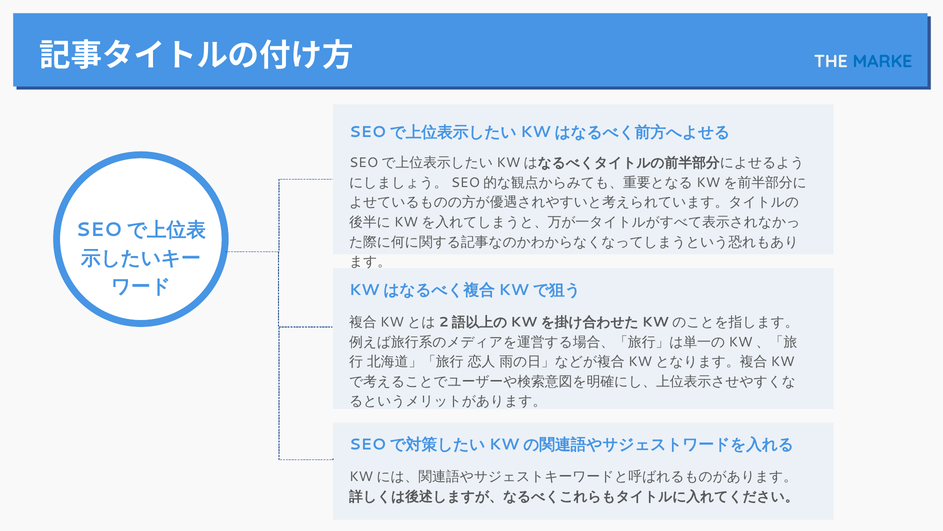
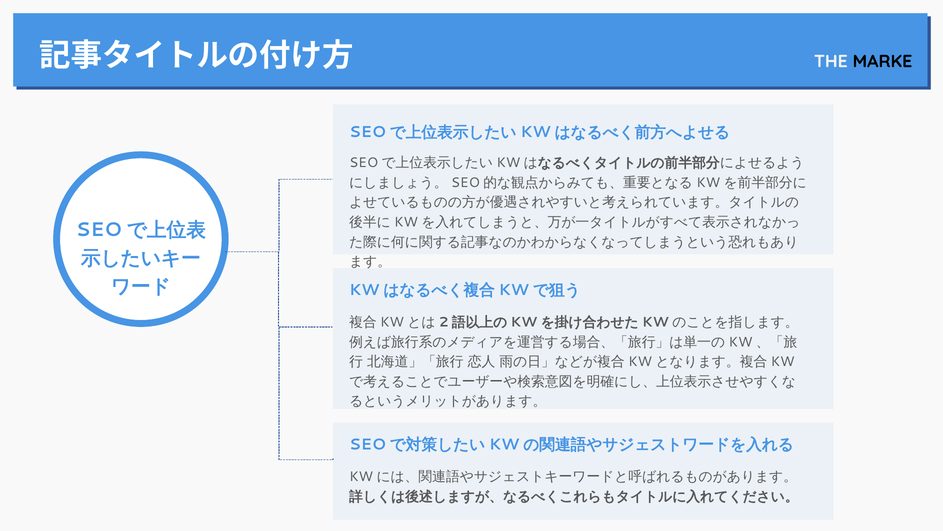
MARKE colour: blue -> black
